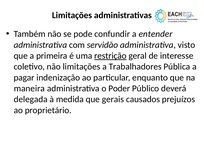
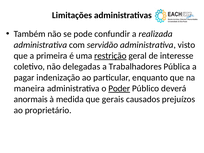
entender: entender -> realizada
não limitações: limitações -> delegadas
Poder underline: none -> present
delegada: delegada -> anormais
